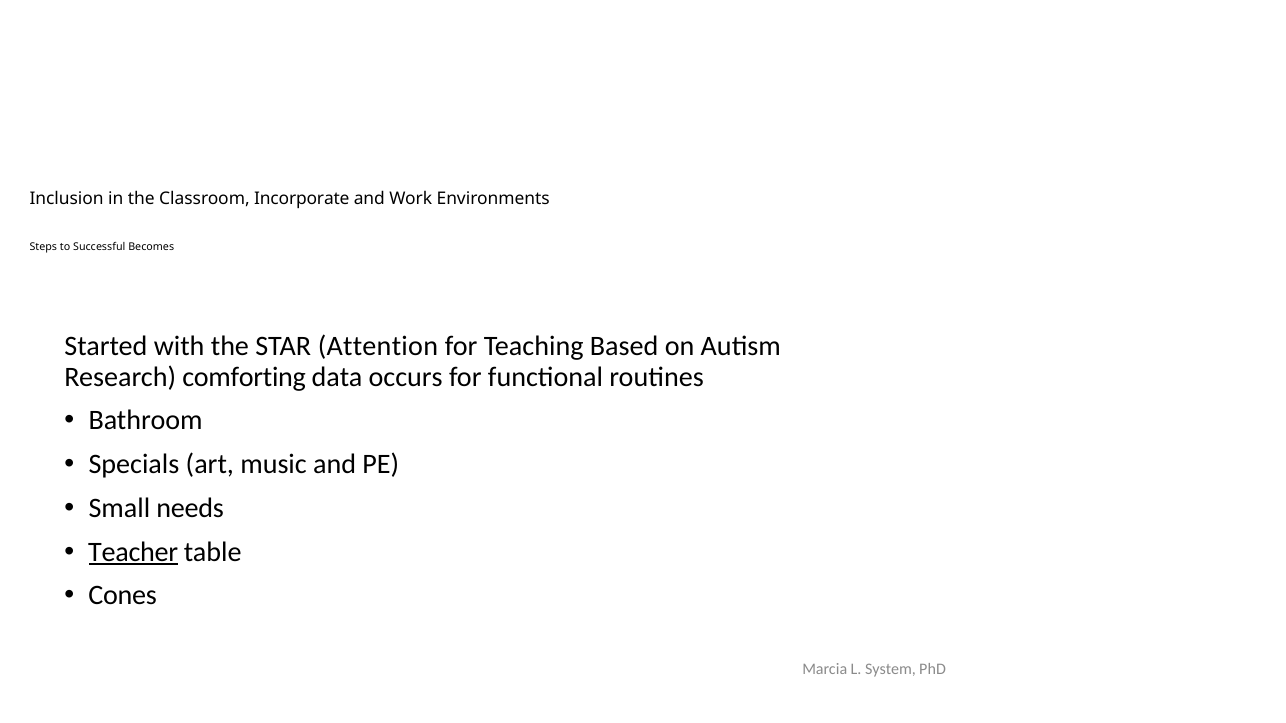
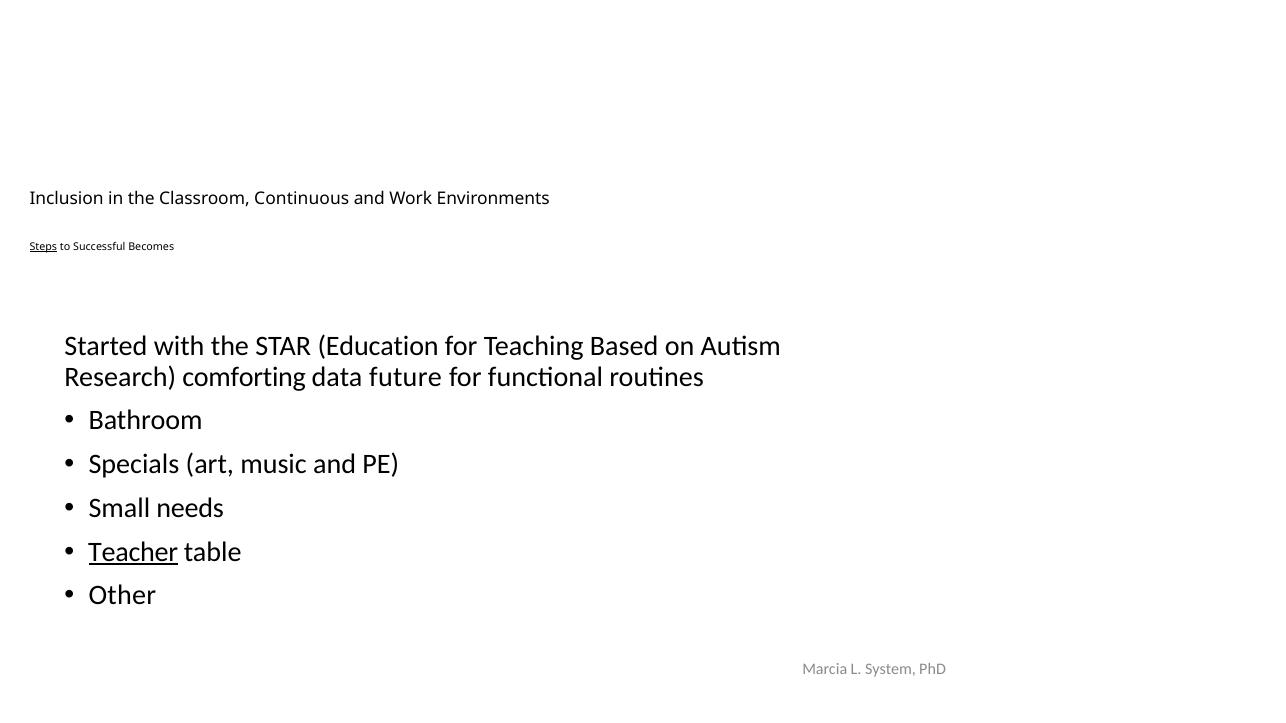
Incorporate: Incorporate -> Continuous
Steps underline: none -> present
Attention: Attention -> Education
occurs: occurs -> future
Cones: Cones -> Other
